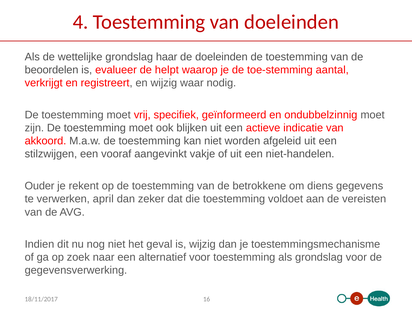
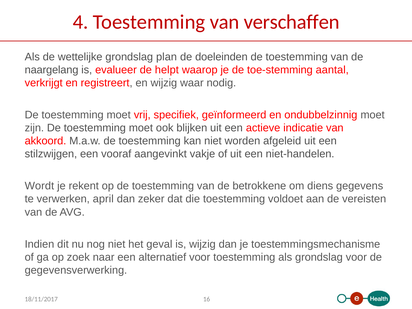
van doeleinden: doeleinden -> verschaffen
haar: haar -> plan
beoordelen: beoordelen -> naargelang
Ouder: Ouder -> Wordt
